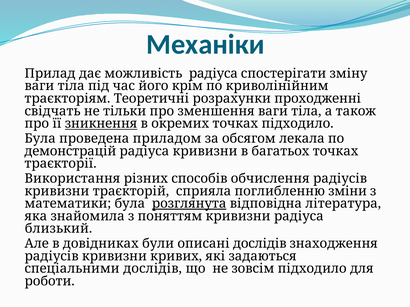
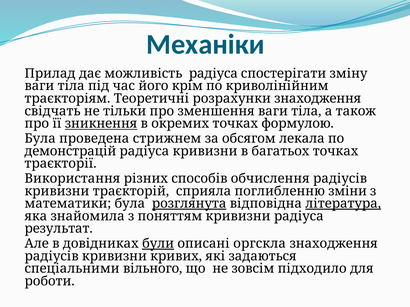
розрахунки проходженні: проходженні -> знаходження
точках підходило: підходило -> формулою
приладом: приладом -> стрижнем
література underline: none -> present
близький: близький -> результат
були underline: none -> present
описані дослідів: дослідів -> оргскла
спеціальними дослідів: дослідів -> вільного
